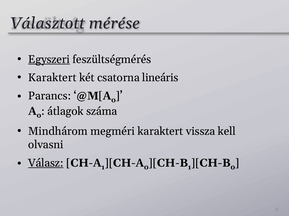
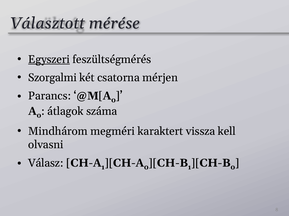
Karaktert at (52, 78): Karaktert -> Szorgalmi
lineáris: lineáris -> mérjen
Válasz underline: present -> none
